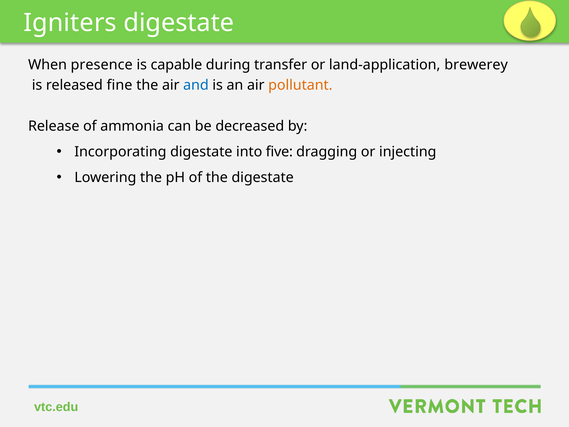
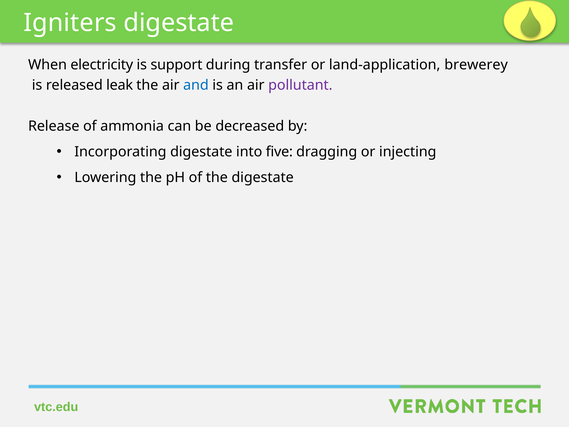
presence: presence -> electricity
capable: capable -> support
fine: fine -> leak
pollutant colour: orange -> purple
